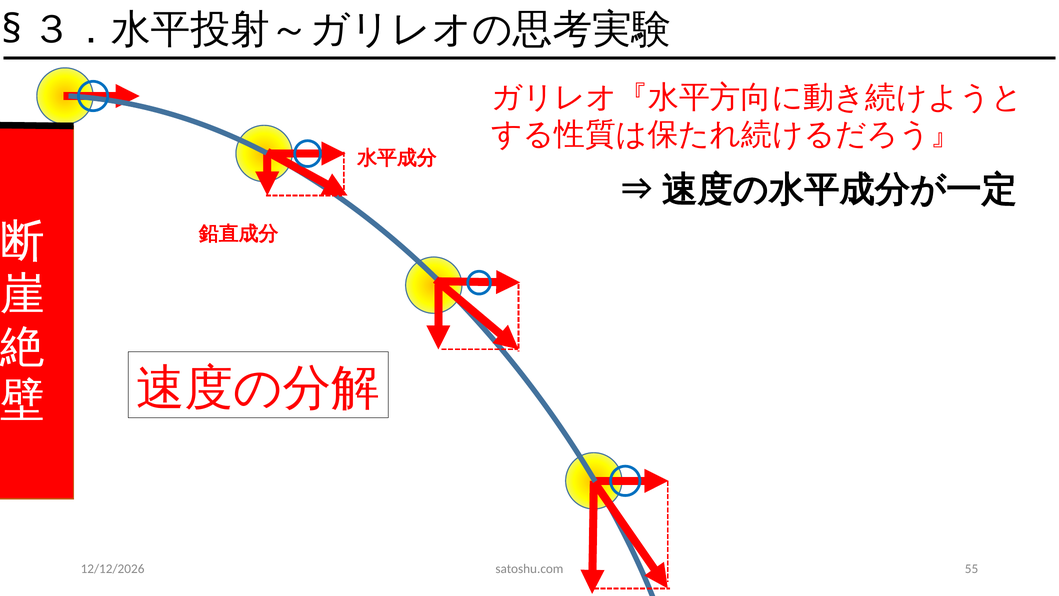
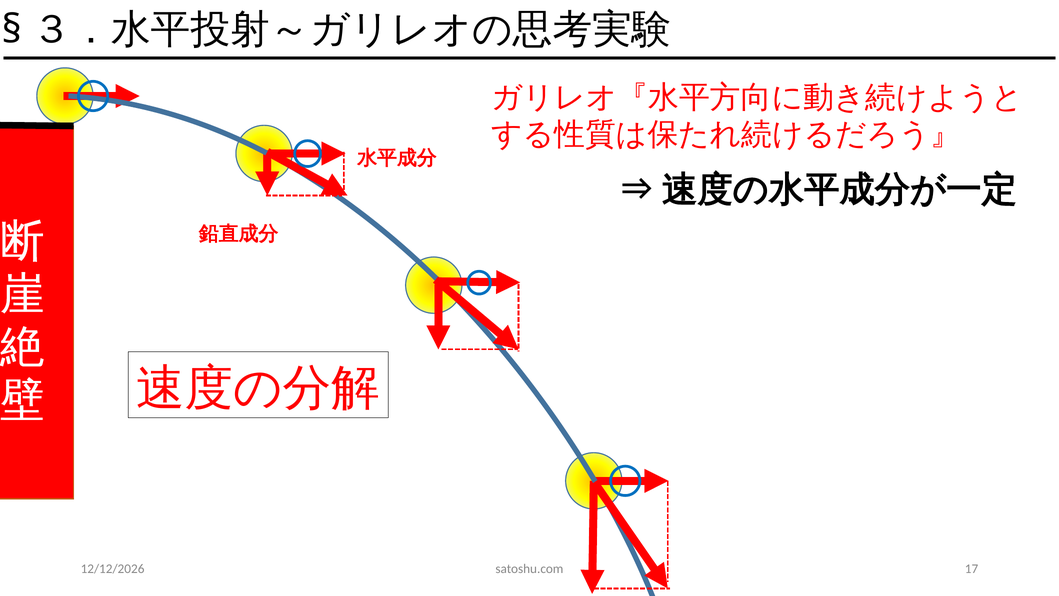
55: 55 -> 17
